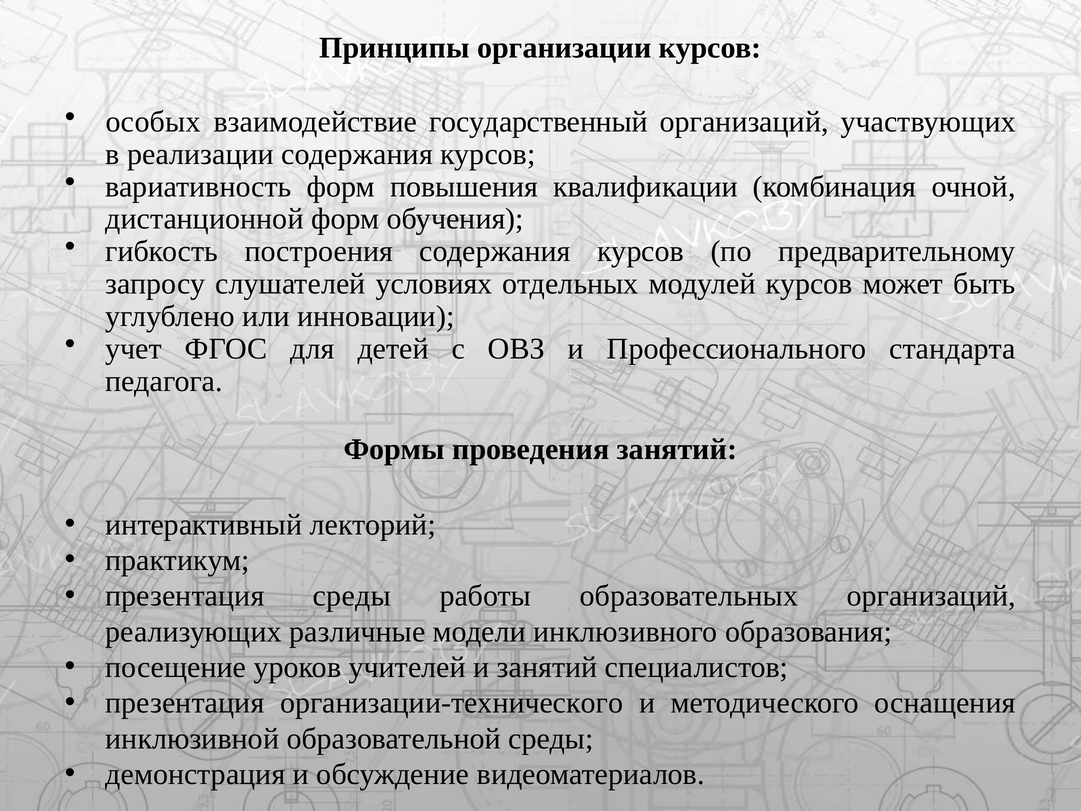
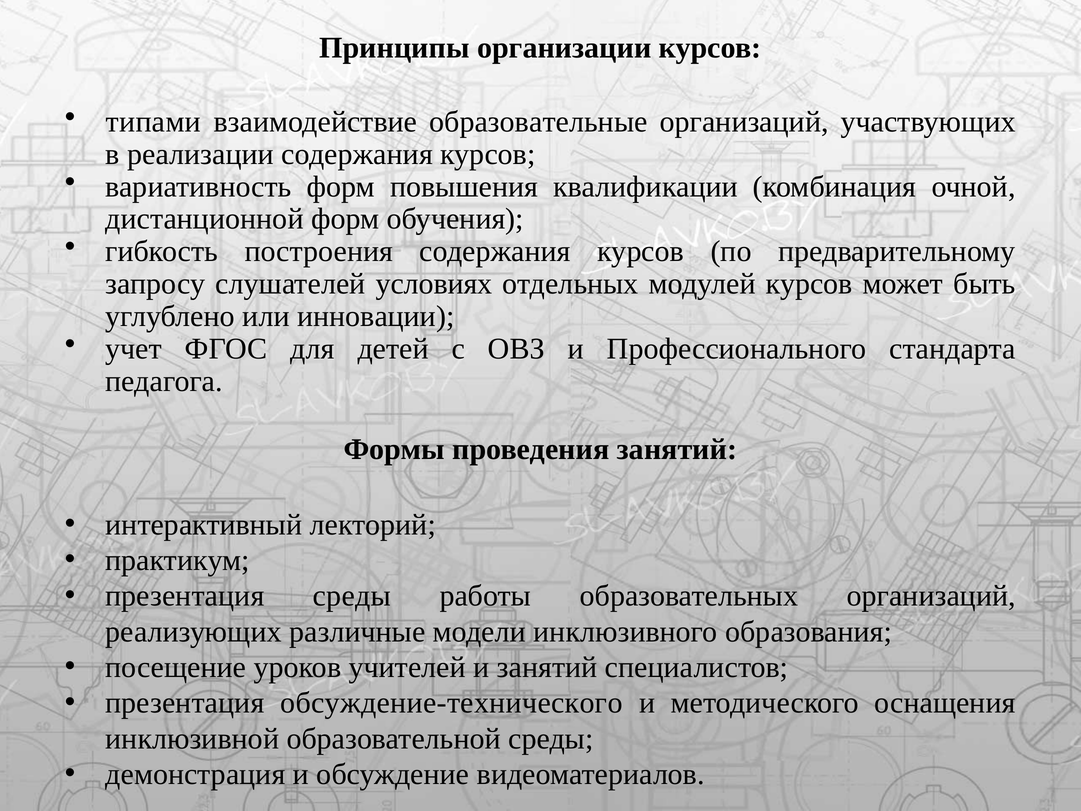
особых: особых -> типами
государственный: государственный -> образовательные
организации-технического: организации-технического -> обсуждение-технического
